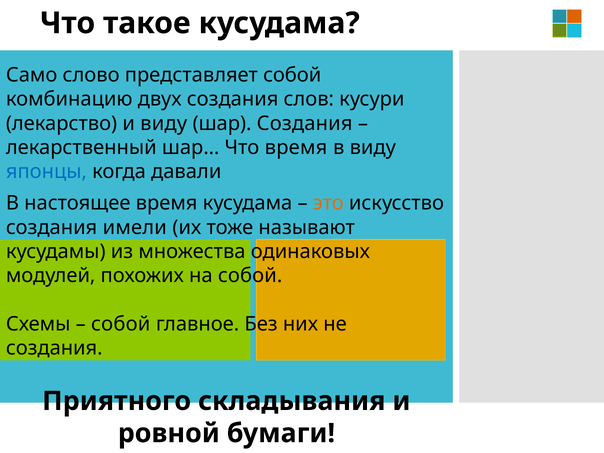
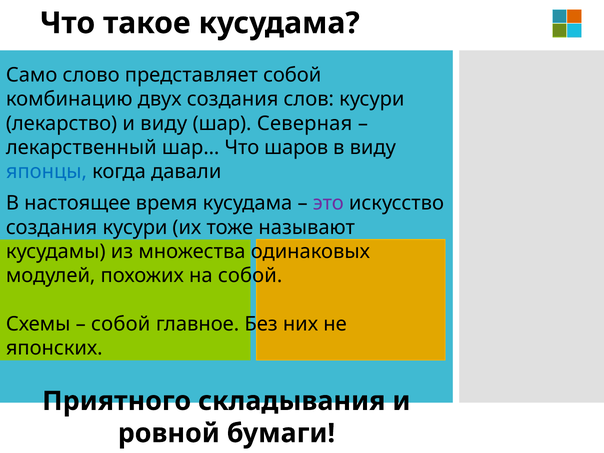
шар Создания: Создания -> Северная
Что время: время -> шаров
это colour: orange -> purple
создания имели: имели -> кусури
создания at (54, 348): создания -> японских
